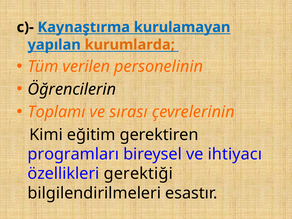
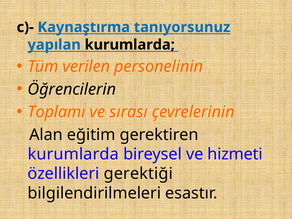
kurulamayan: kurulamayan -> tanıyorsunuz
kurumlarda at (130, 45) colour: orange -> black
Kimi: Kimi -> Alan
programları at (73, 154): programları -> kurumlarda
ihtiyacı: ihtiyacı -> hizmeti
